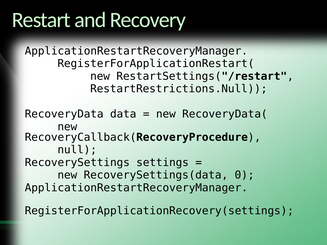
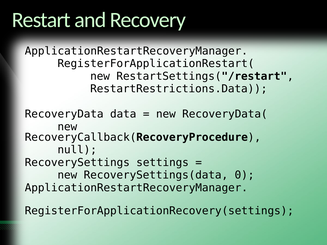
RestartRestrictions.Null: RestartRestrictions.Null -> RestartRestrictions.Data
